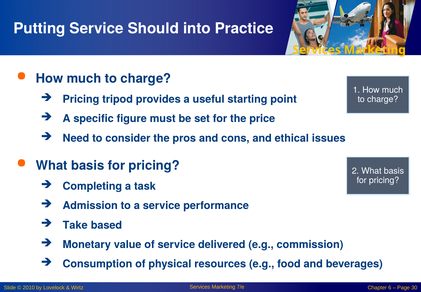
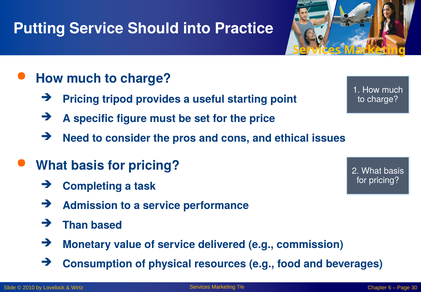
Take: Take -> Than
